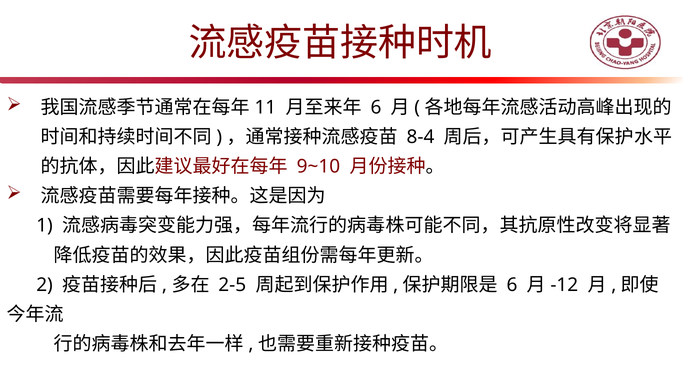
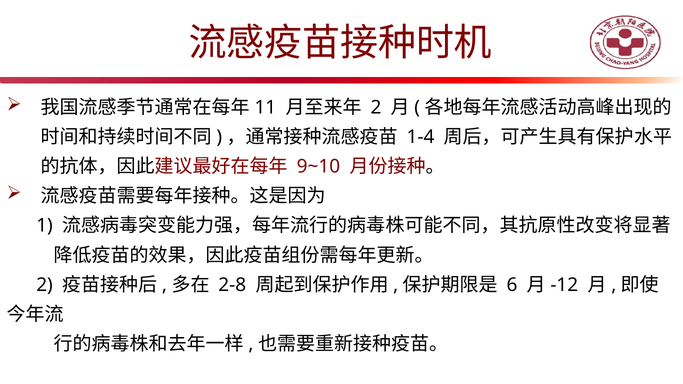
6 at (376, 107): 6 -> 2
8-4: 8-4 -> 1-4
2-5: 2-5 -> 2-8
